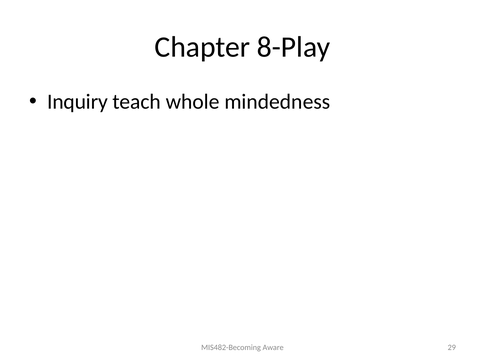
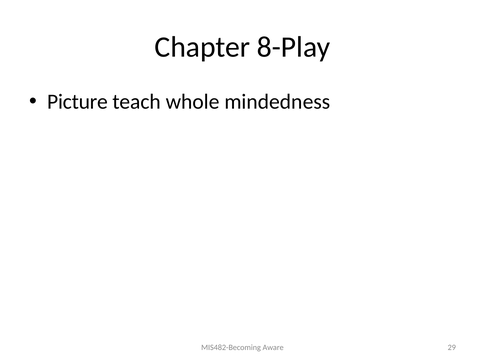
Inquiry: Inquiry -> Picture
